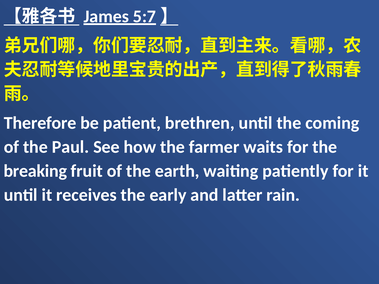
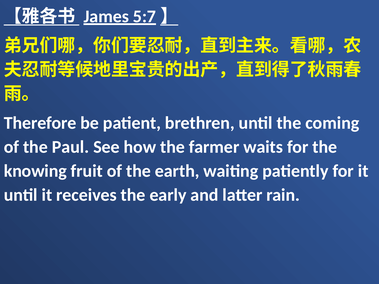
breaking: breaking -> knowing
